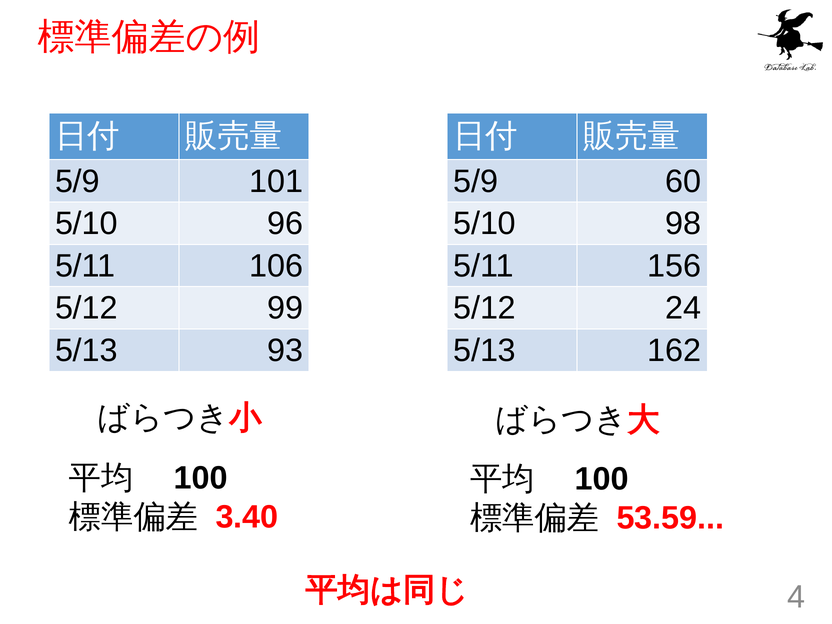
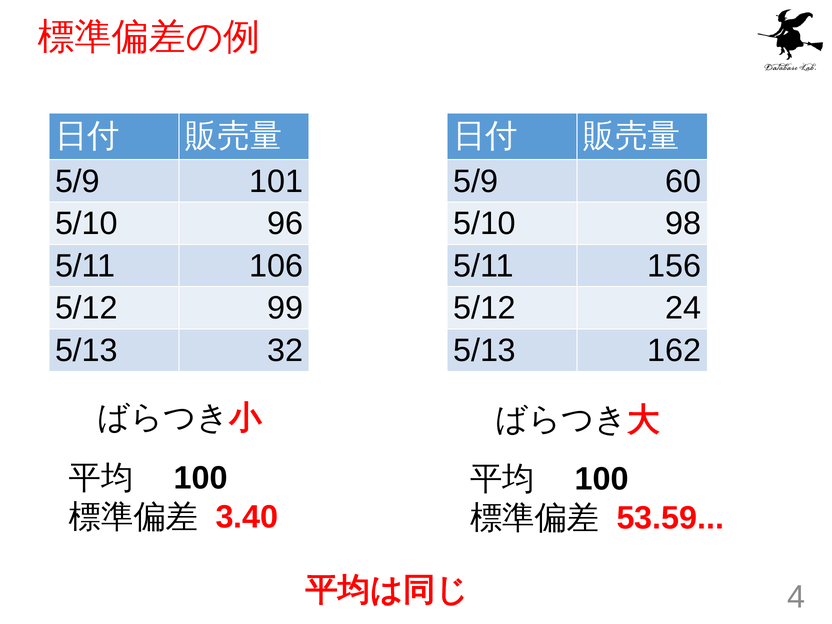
93: 93 -> 32
